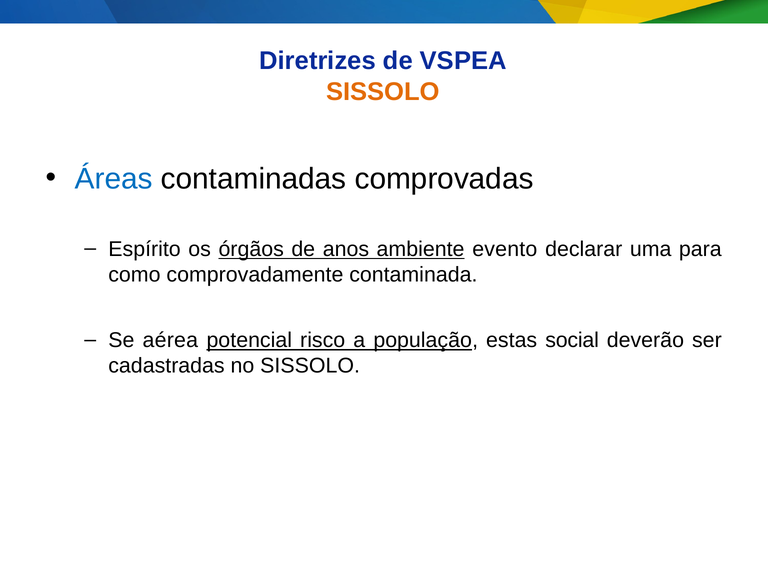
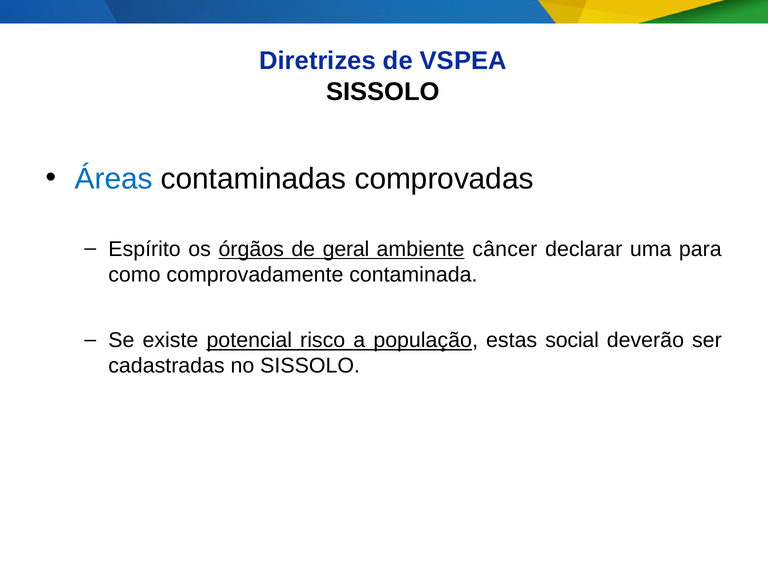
SISSOLO at (383, 92) colour: orange -> black
anos: anos -> geral
evento: evento -> câncer
aérea: aérea -> existe
